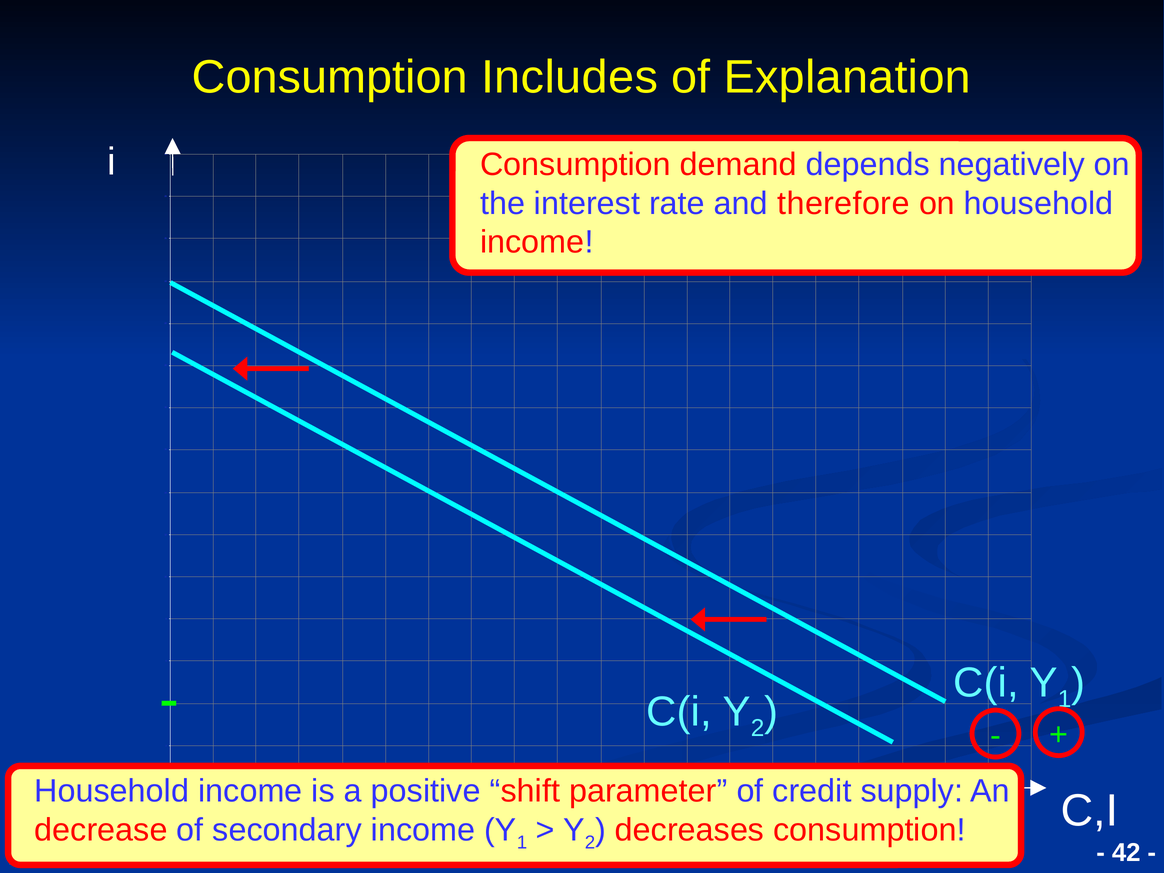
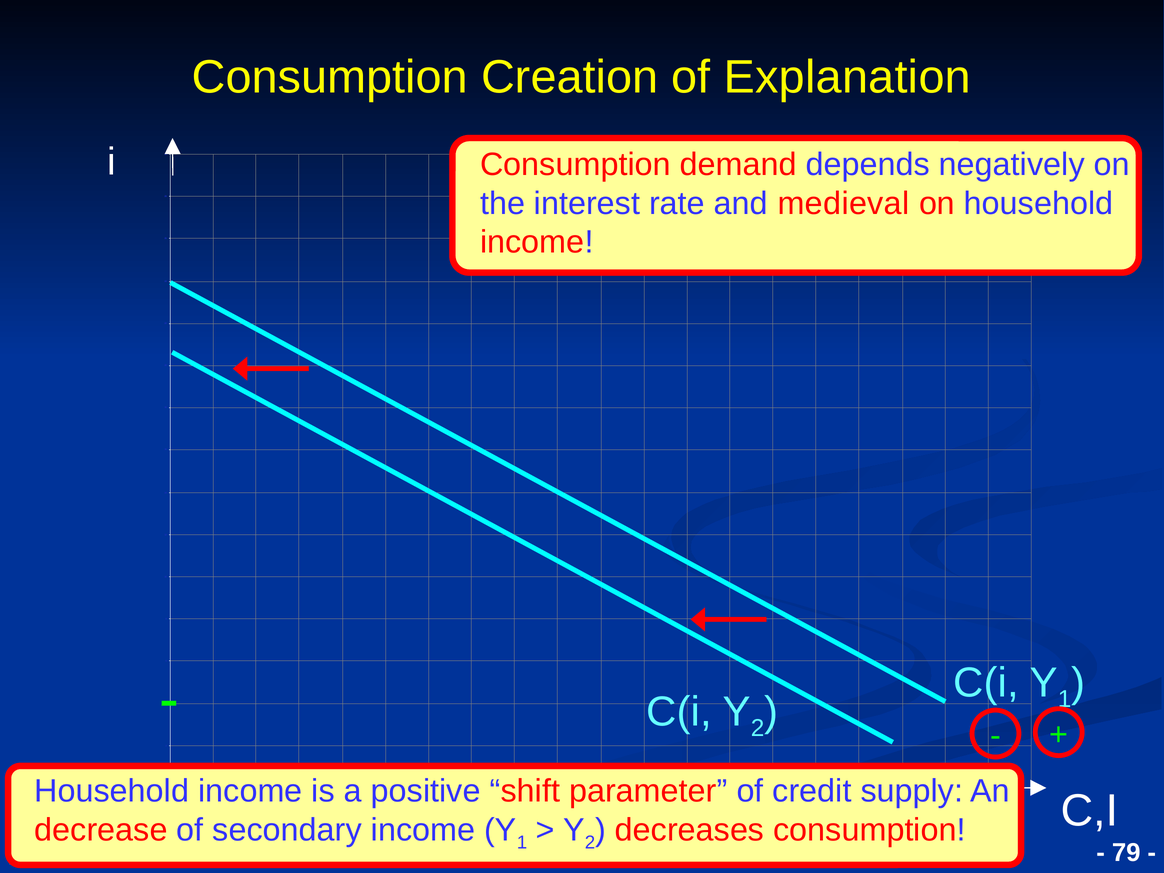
Includes: Includes -> Creation
therefore: therefore -> medieval
42: 42 -> 79
